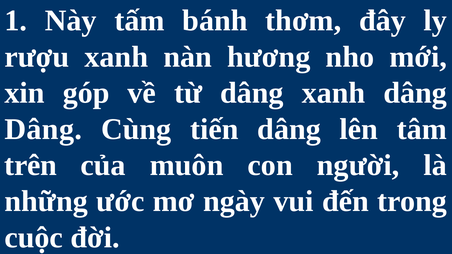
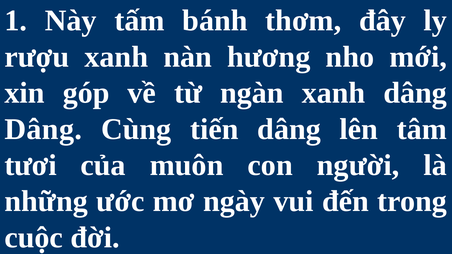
từ dâng: dâng -> ngàn
trên: trên -> tươi
